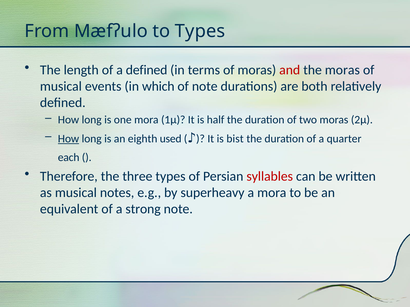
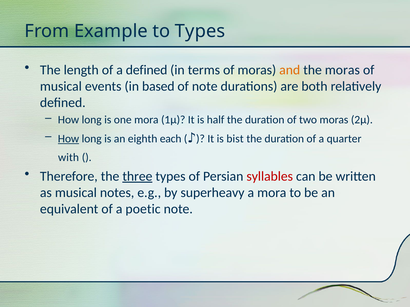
Mæfʔulo: Mæfʔulo -> Example
and colour: red -> orange
which: which -> based
used: used -> each
each: each -> with
three underline: none -> present
strong: strong -> poetic
